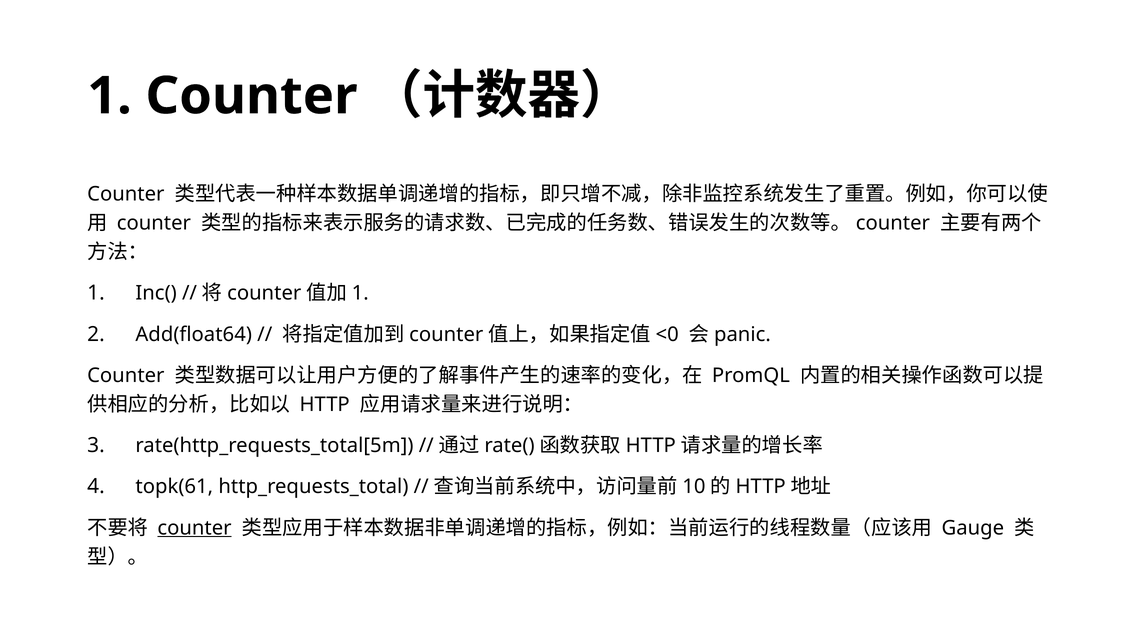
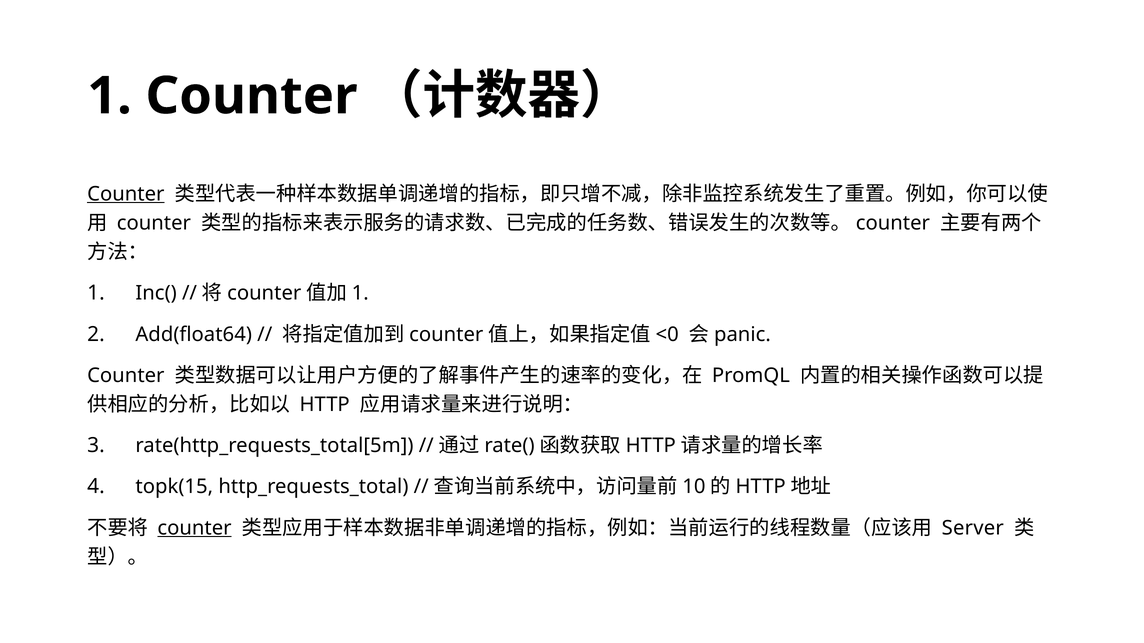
Counter at (126, 194) underline: none -> present
topk(61: topk(61 -> topk(15
Gauge: Gauge -> Server
